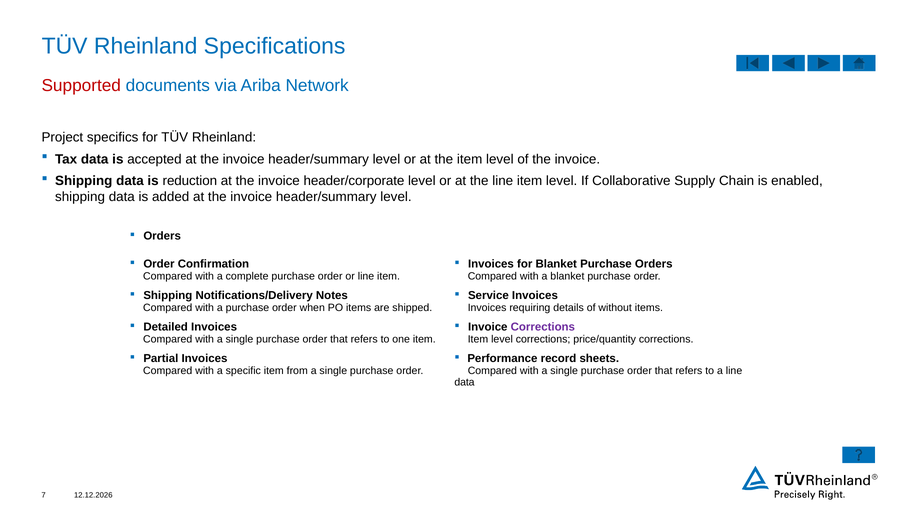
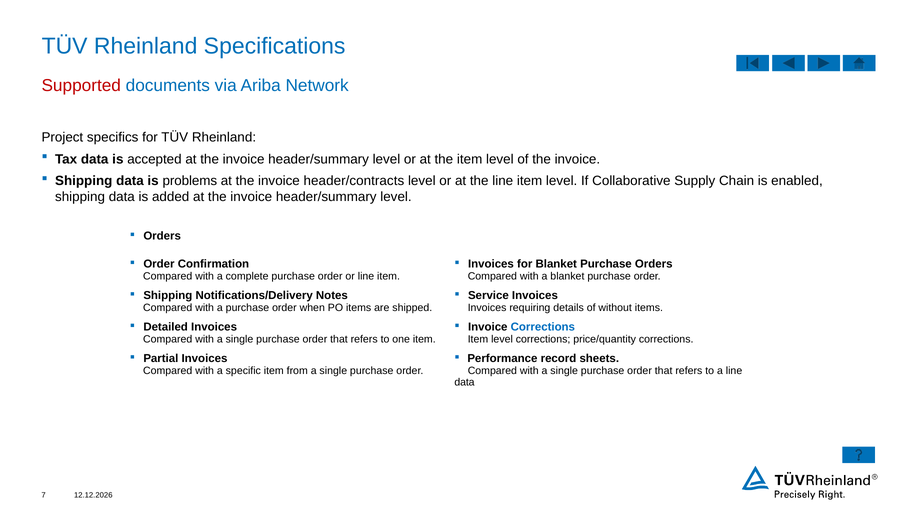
reduction: reduction -> problems
header/corporate: header/corporate -> header/contracts
Corrections at (543, 327) colour: purple -> blue
